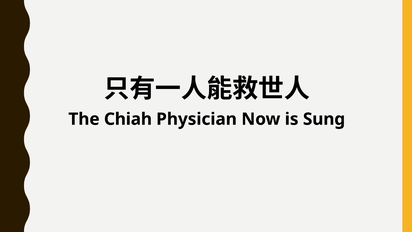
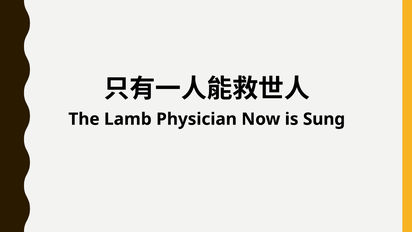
Chiah: Chiah -> Lamb
